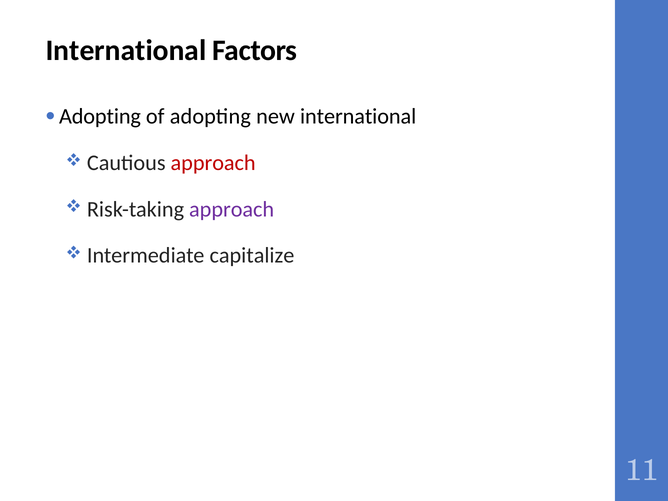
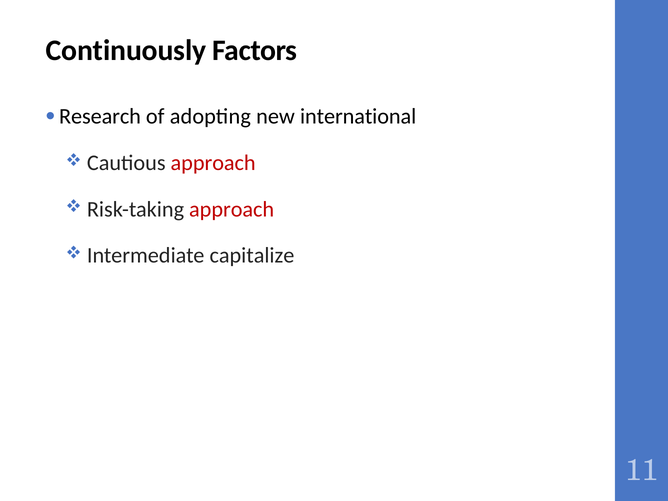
International at (126, 51): International -> Continuously
Adopting at (100, 116): Adopting -> Research
approach at (232, 209) colour: purple -> red
